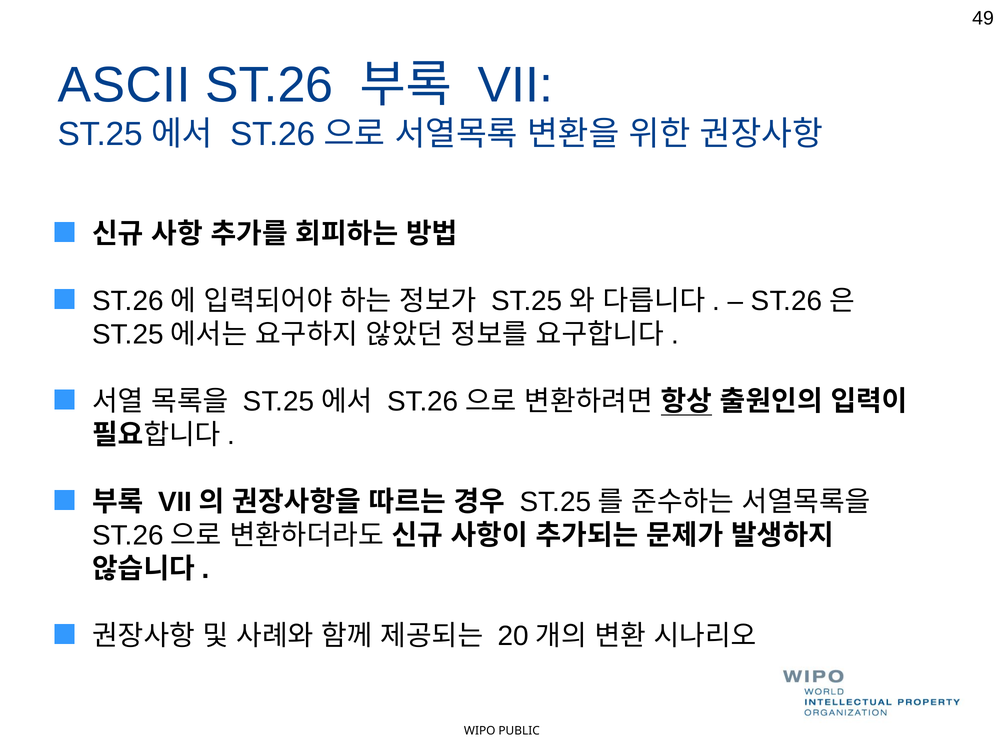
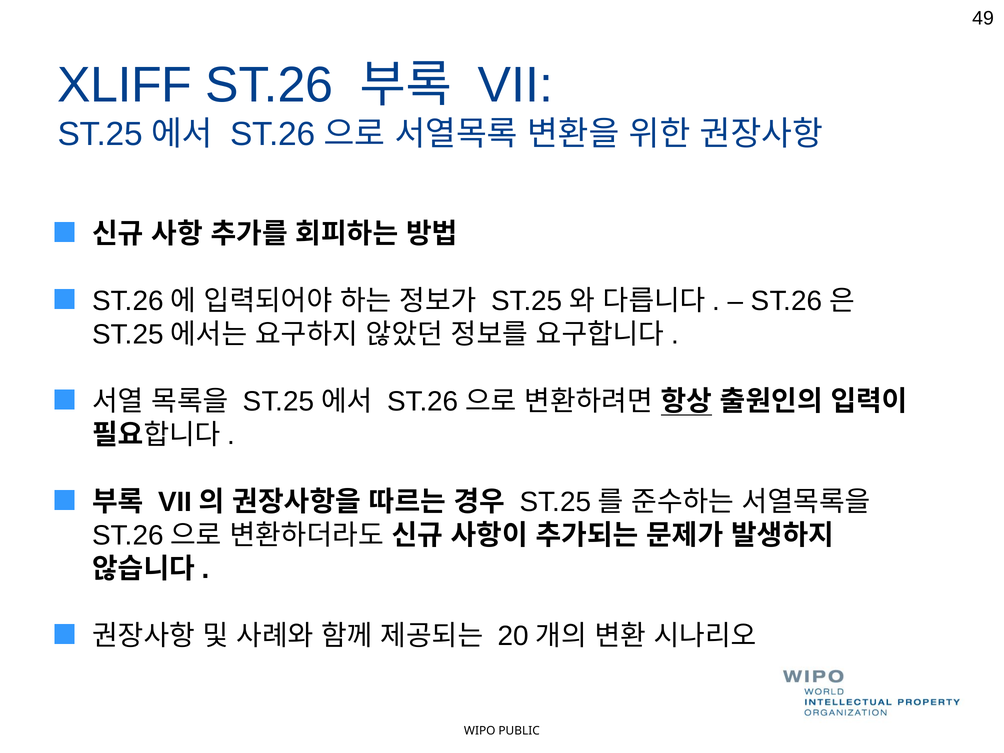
ASCII: ASCII -> XLIFF
